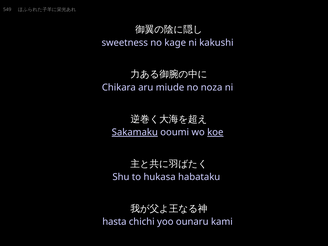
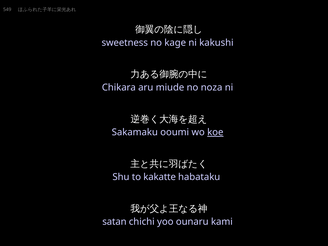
Sakamaku underline: present -> none
hukasa: hukasa -> kakatte
hasta: hasta -> satan
